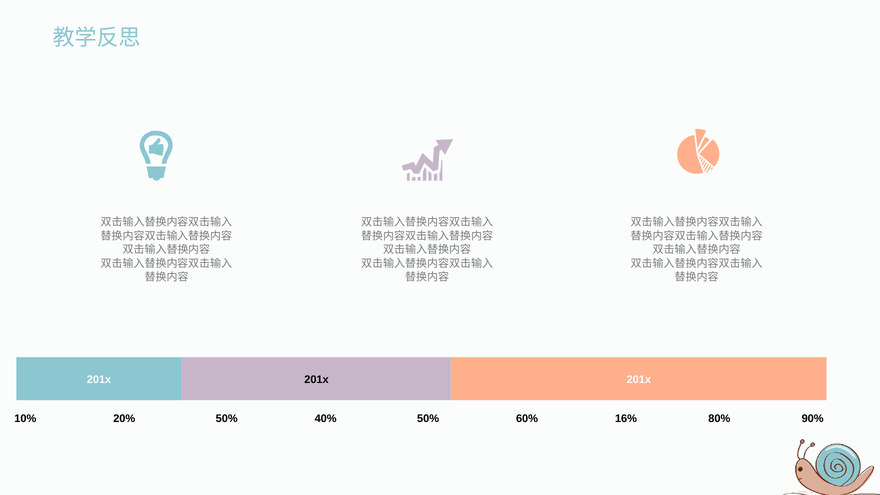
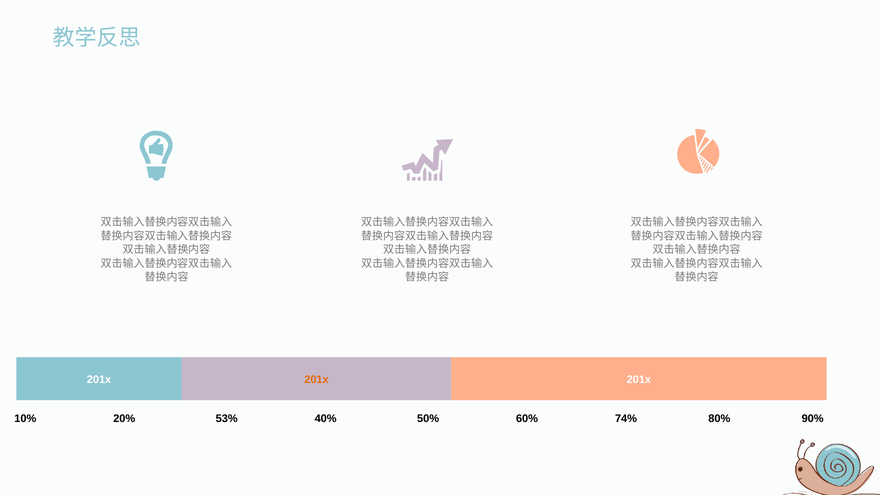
201x at (317, 380) colour: black -> orange
20% 50%: 50% -> 53%
16%: 16% -> 74%
